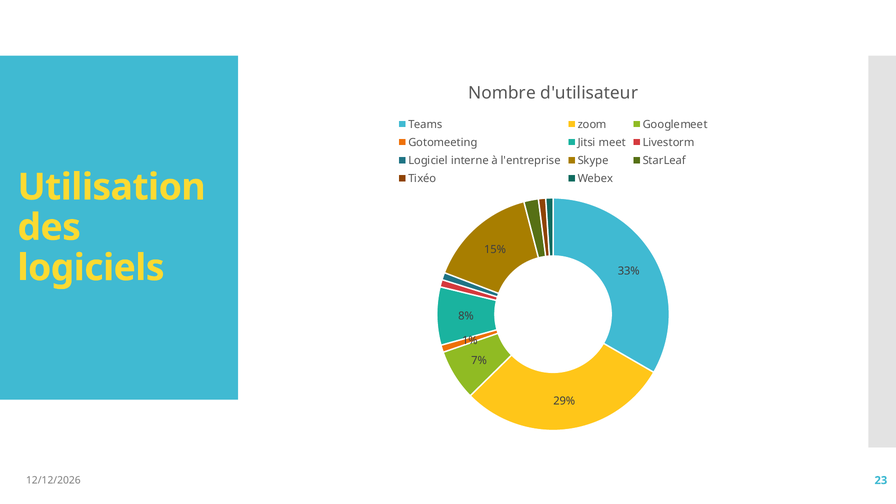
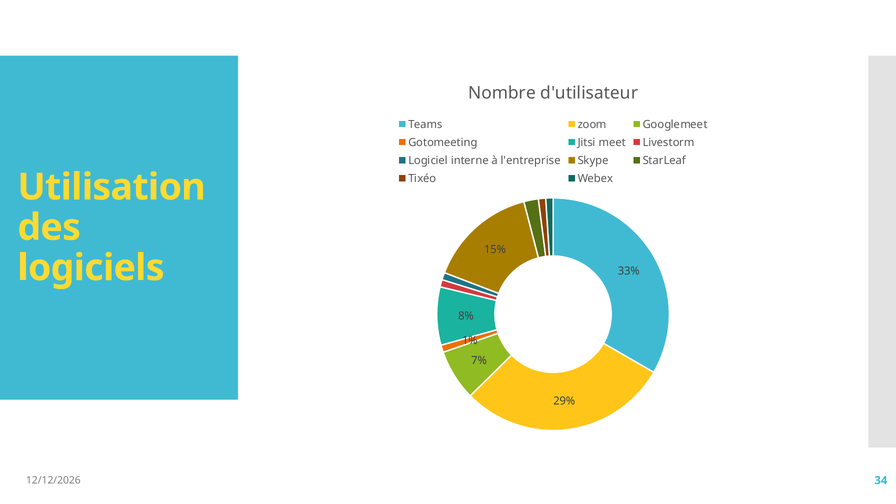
23: 23 -> 34
